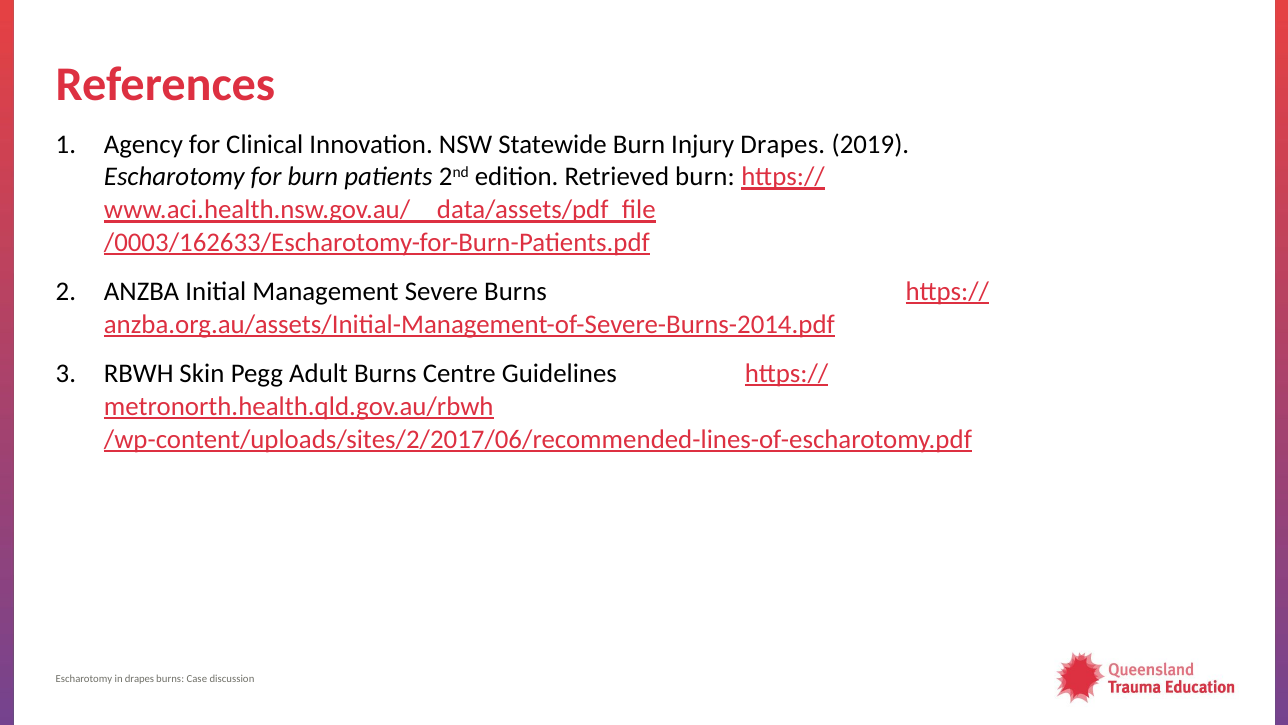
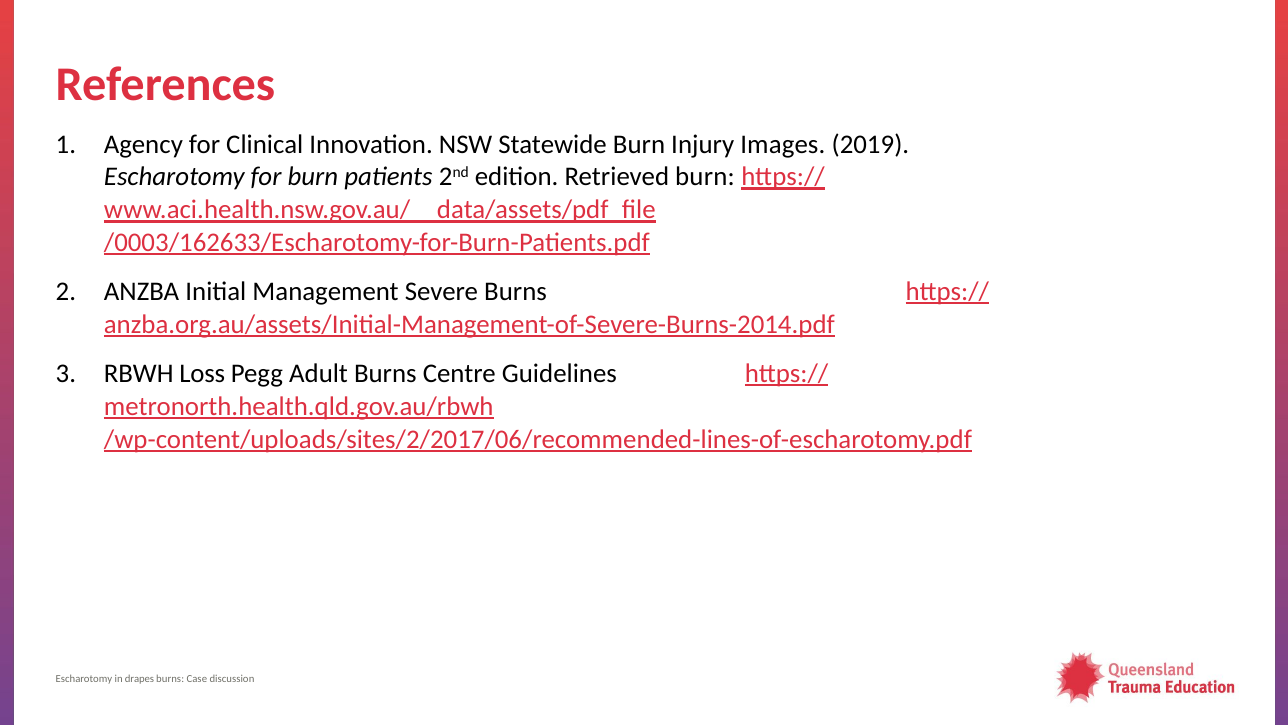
Injury Drapes: Drapes -> Images
Skin: Skin -> Loss
